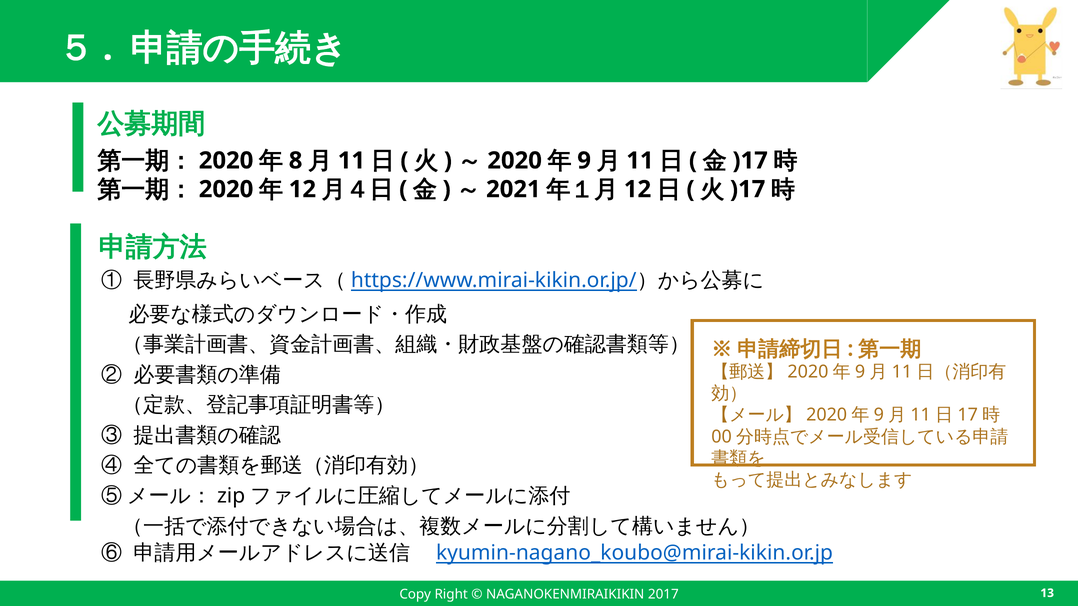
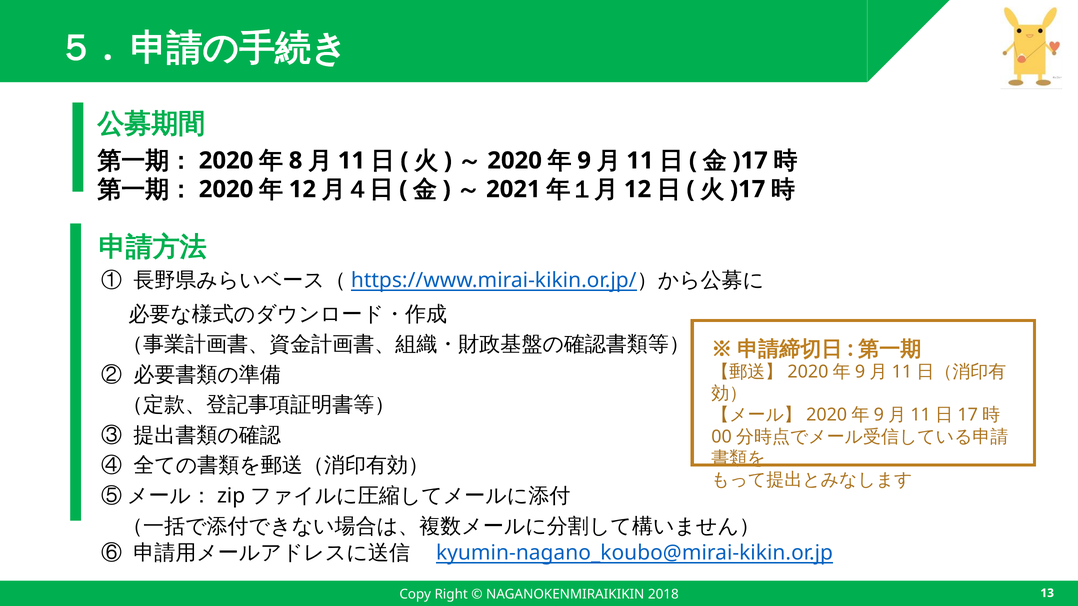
2017: 2017 -> 2018
